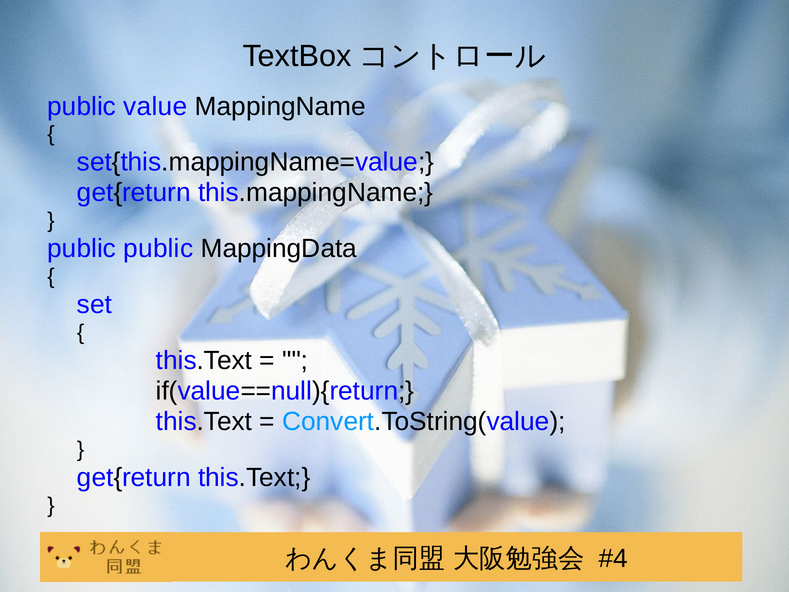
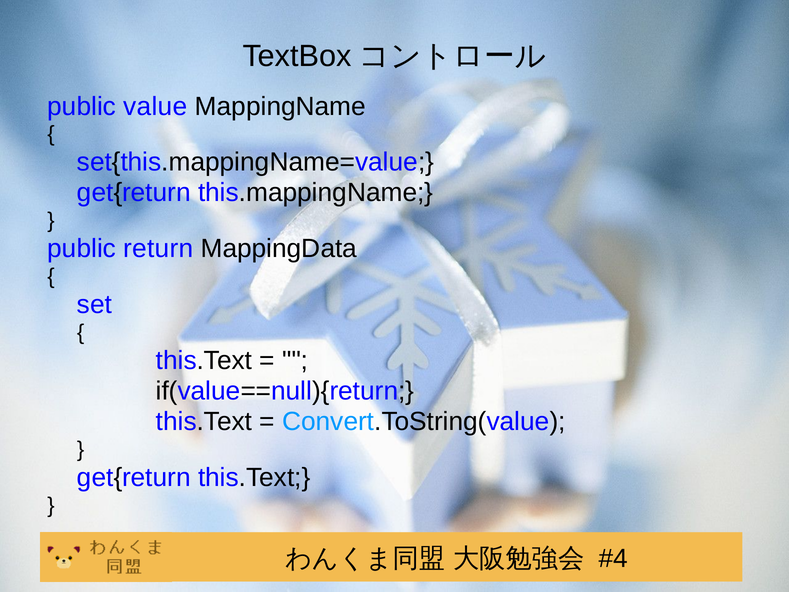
public public: public -> return
